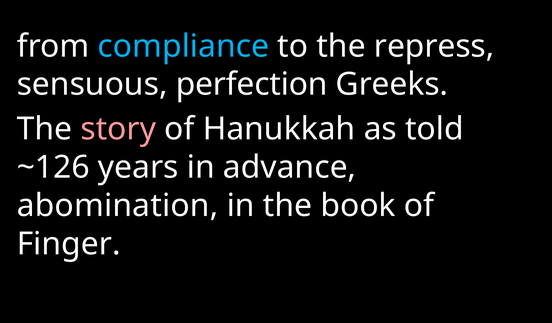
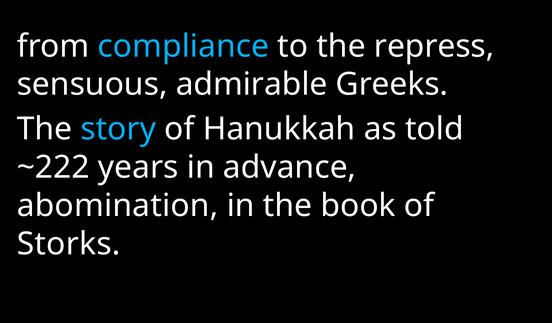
perfection: perfection -> admirable
story colour: pink -> light blue
~126: ~126 -> ~222
Finger: Finger -> Storks
